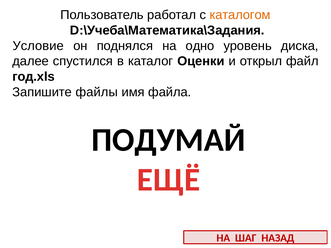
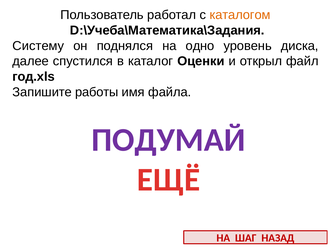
Условие: Условие -> Систему
файлы: файлы -> работы
ПОДУМАЙ colour: black -> purple
